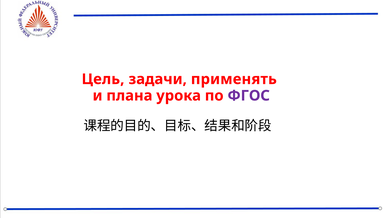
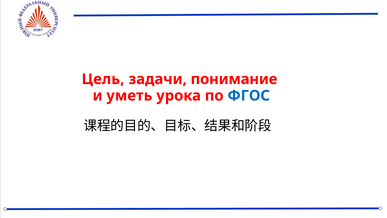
применять: применять -> понимание
плана: плана -> уметь
ФГОС colour: purple -> blue
